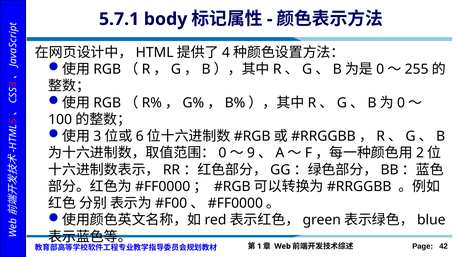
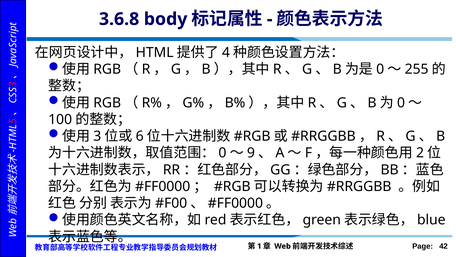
5.7.1: 5.7.1 -> 3.6.8
